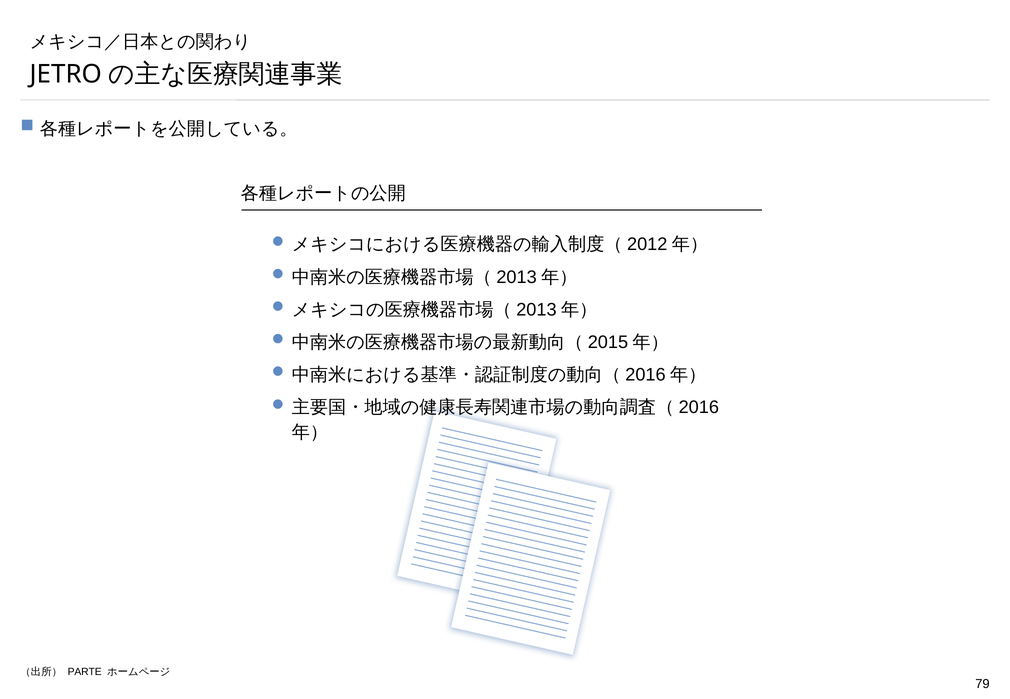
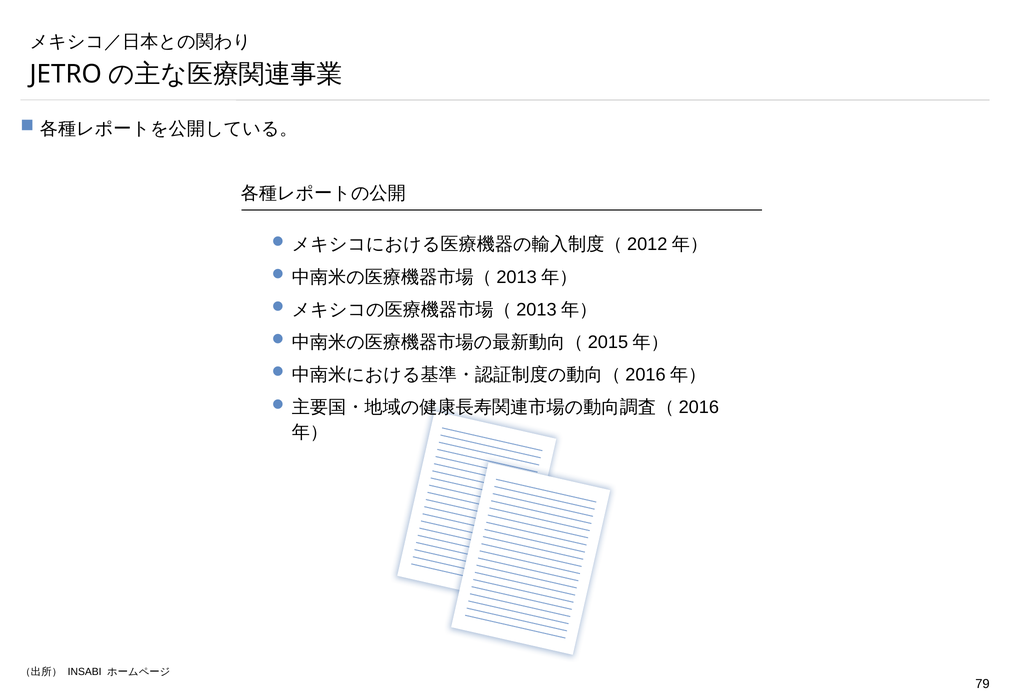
PARTE: PARTE -> INSABI
